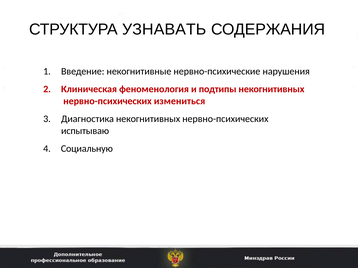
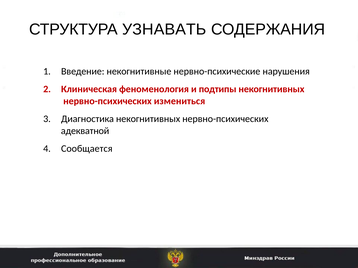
испытываю: испытываю -> адекватной
Социальную: Социальную -> Сообщается
